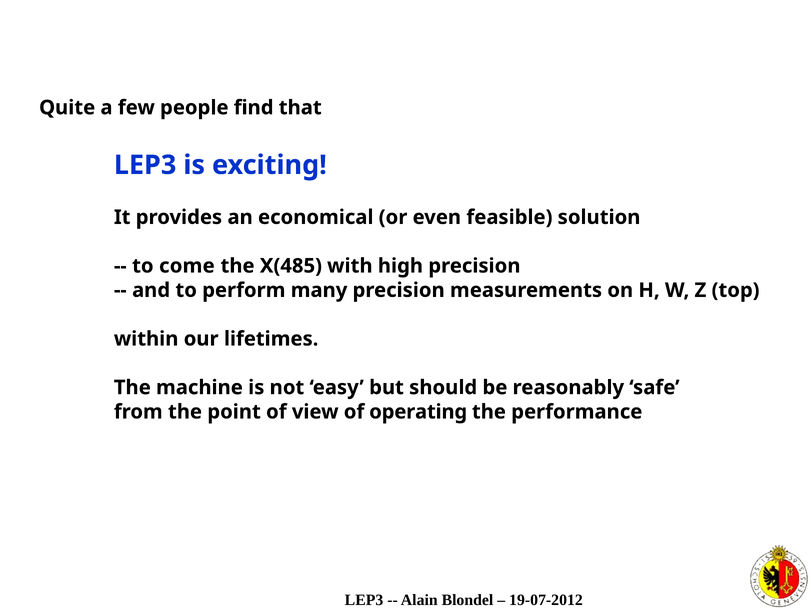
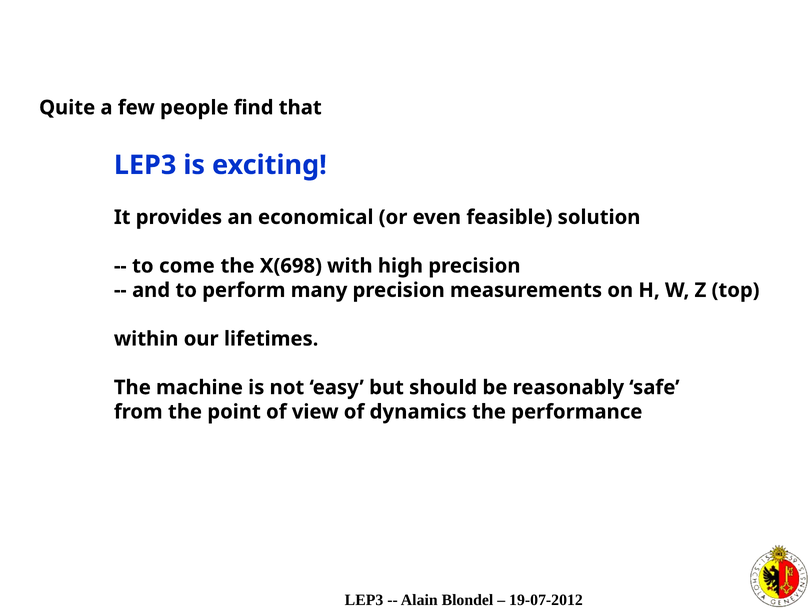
X(485: X(485 -> X(698
operating: operating -> dynamics
